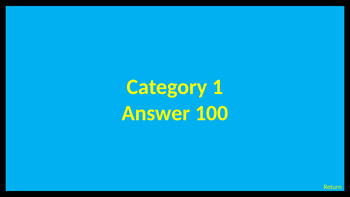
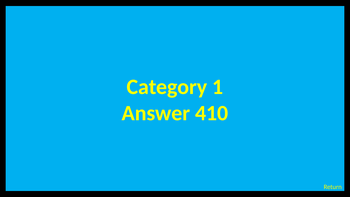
100: 100 -> 410
